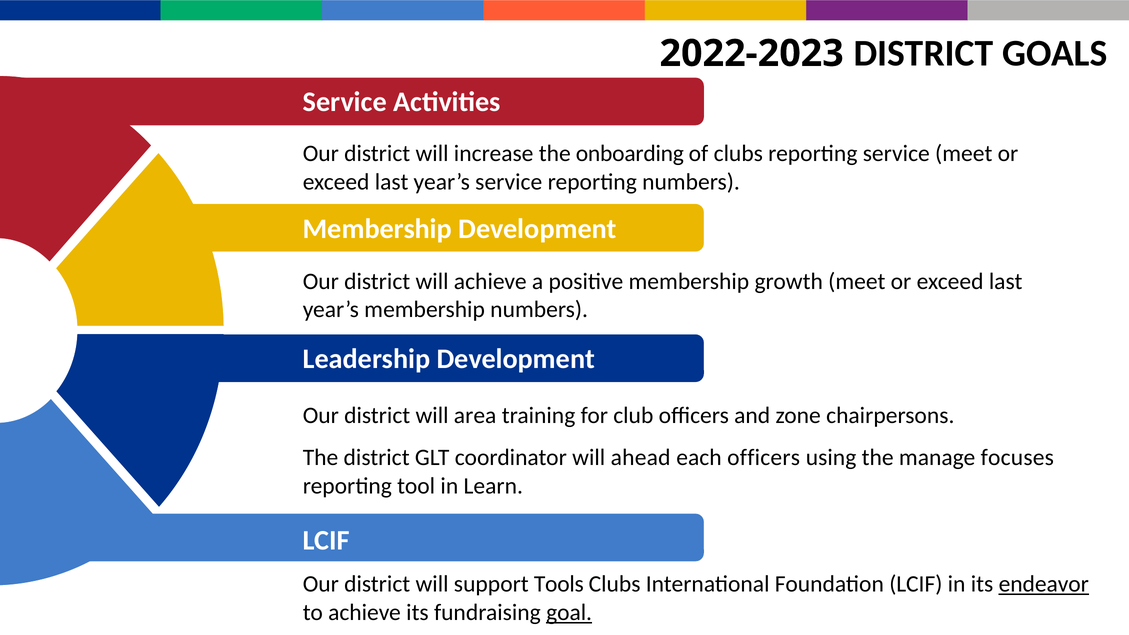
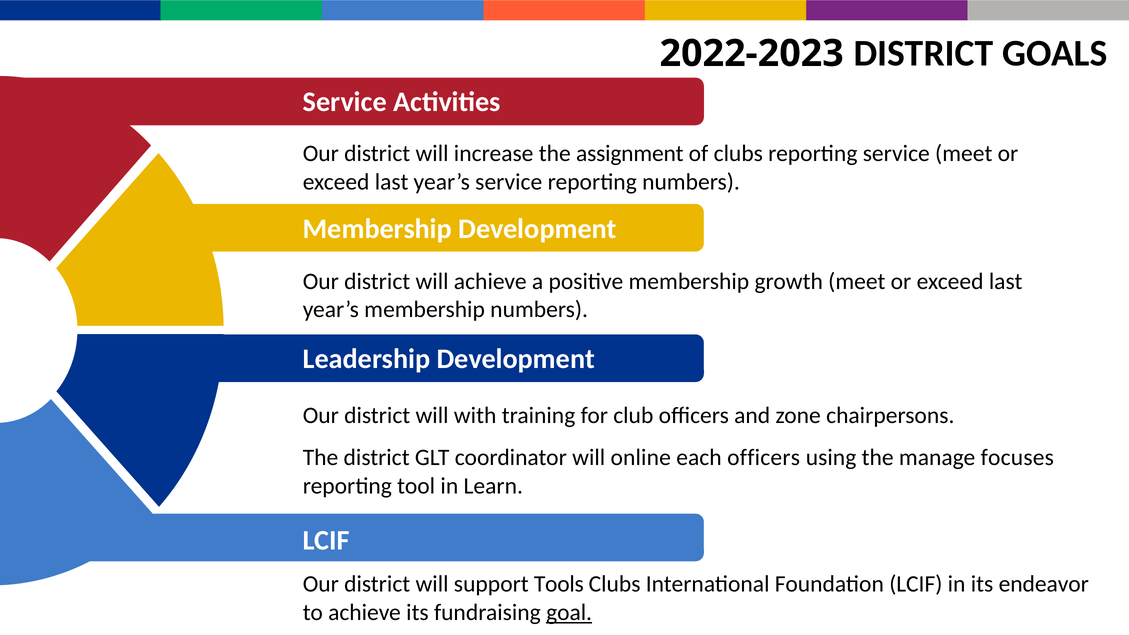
onboarding: onboarding -> assignment
area: area -> with
ahead: ahead -> online
endeavor underline: present -> none
